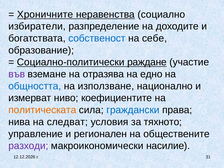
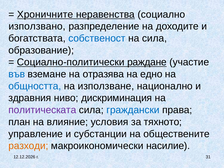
избиратели: избиратели -> използвано
на себе: себе -> сила
във colour: purple -> blue
измерват: измерват -> здравния
коефициентите: коефициентите -> дискриминация
политическата colour: orange -> purple
нива: нива -> план
следват: следват -> влияние
регионален: регионален -> субстанции
разходи colour: purple -> orange
